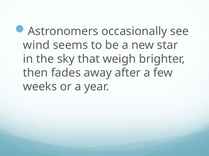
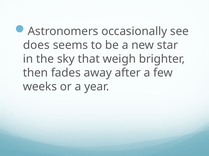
wind: wind -> does
